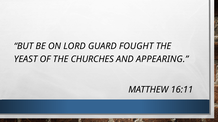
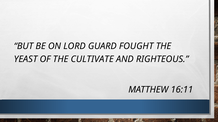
CHURCHES: CHURCHES -> CULTIVATE
APPEARING: APPEARING -> RIGHTEOUS
